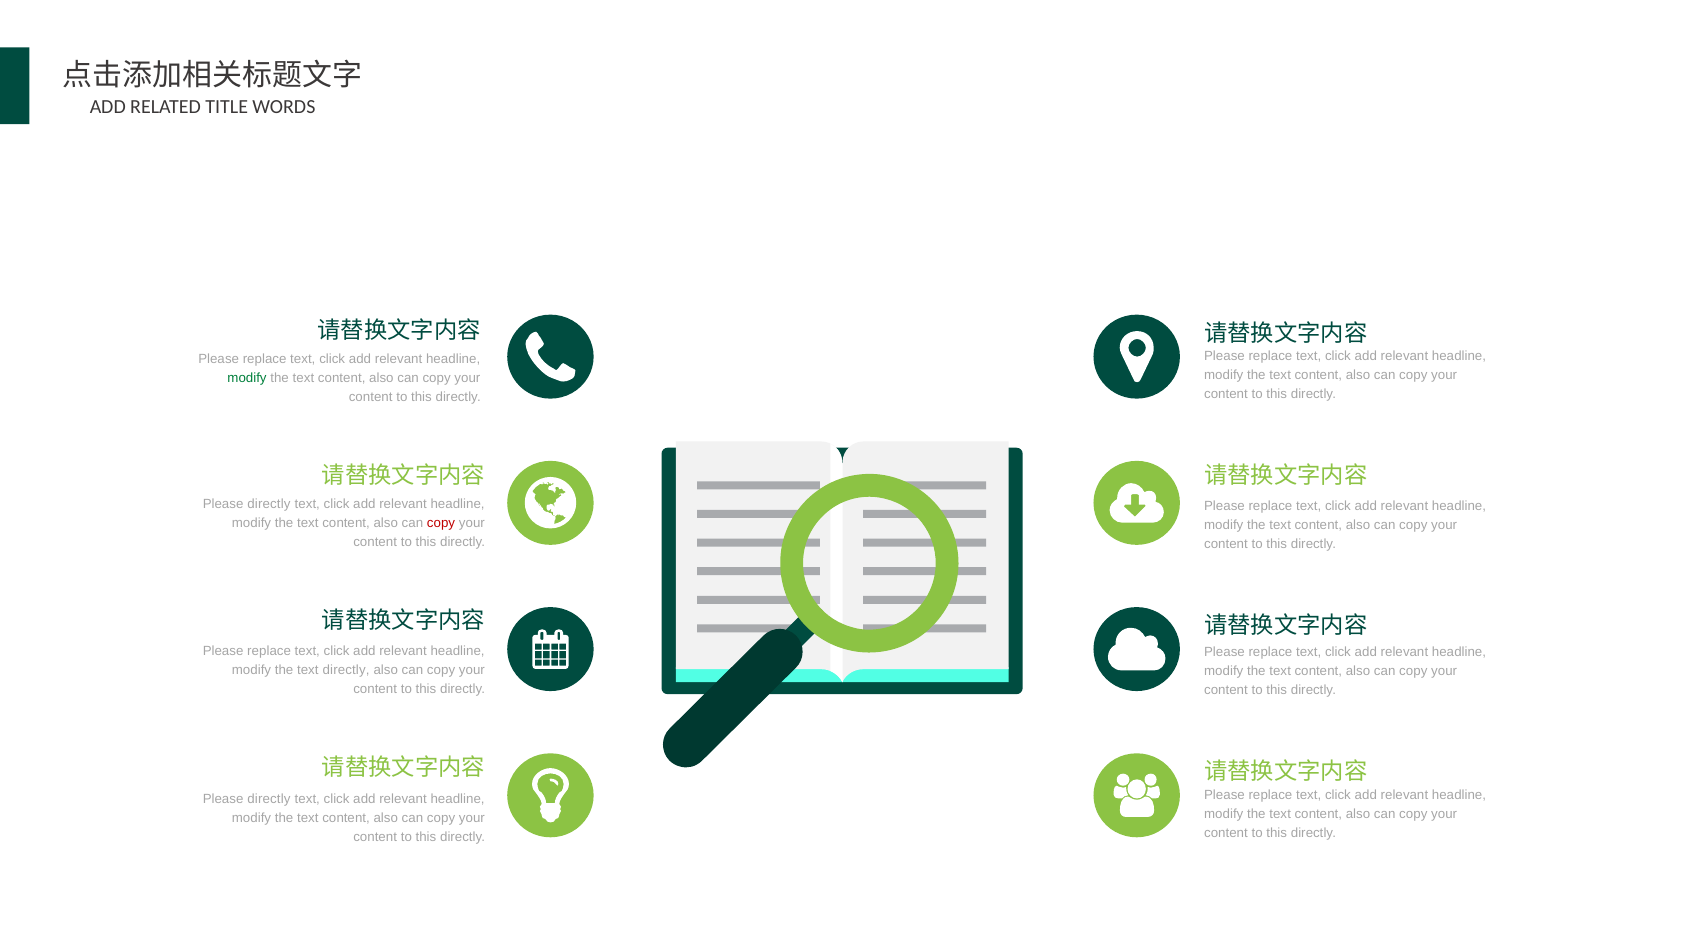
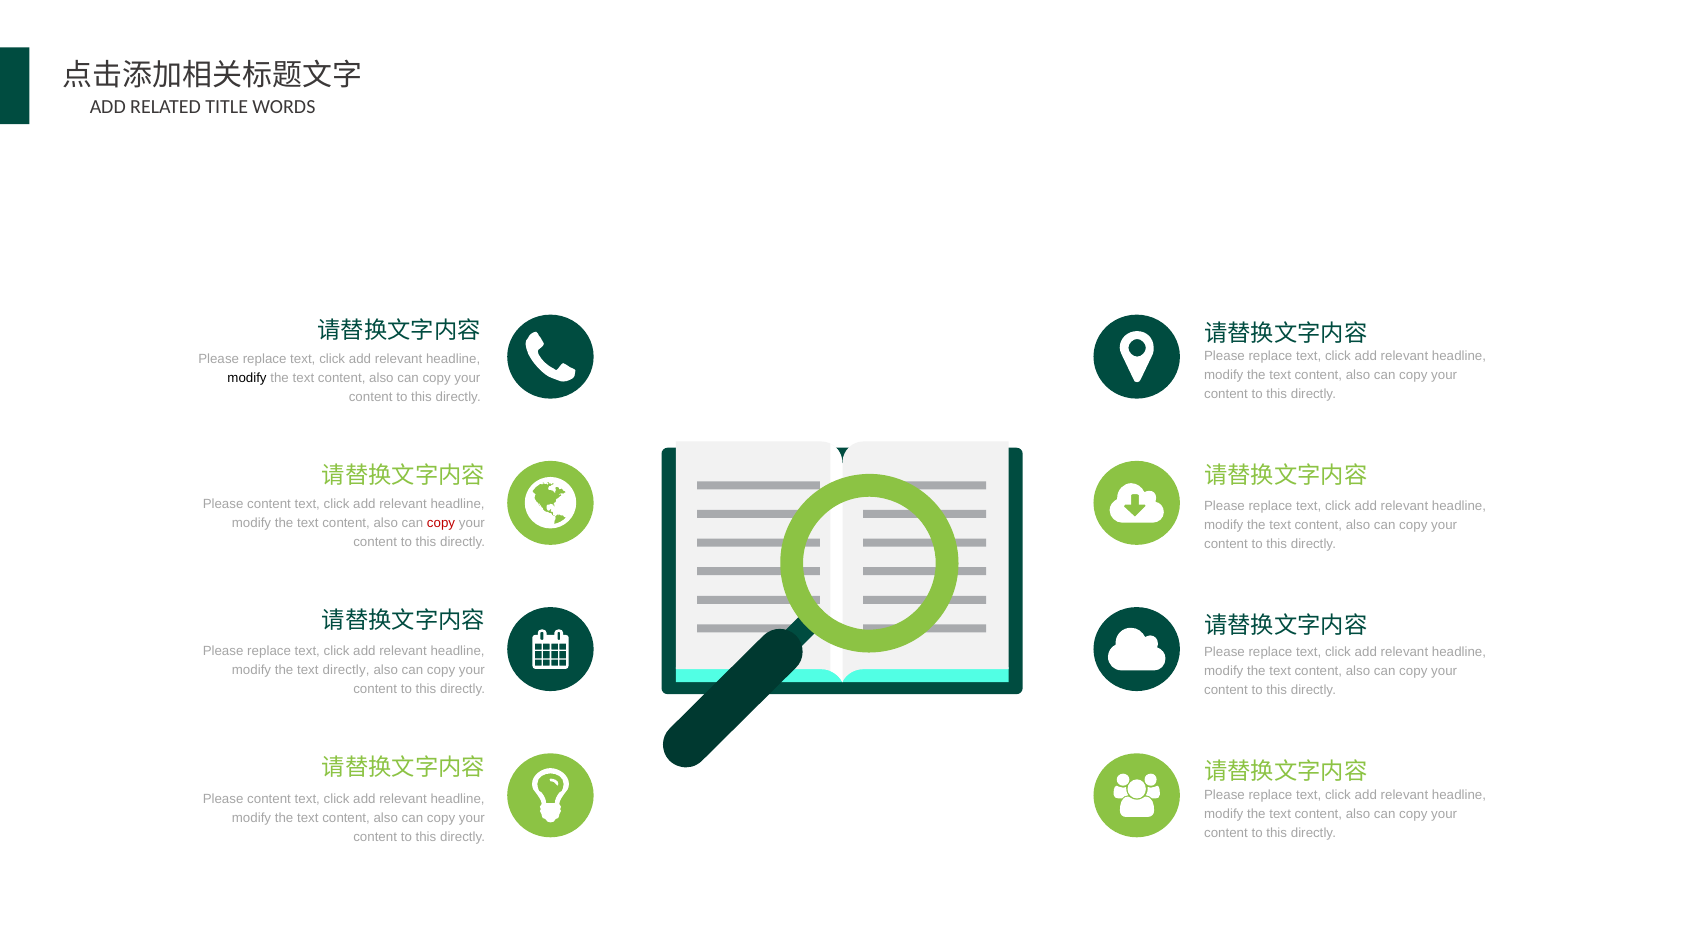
modify at (247, 378) colour: green -> black
directly at (269, 504): directly -> content
directly at (269, 799): directly -> content
